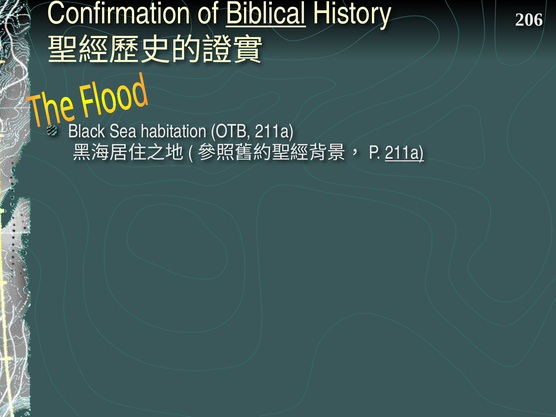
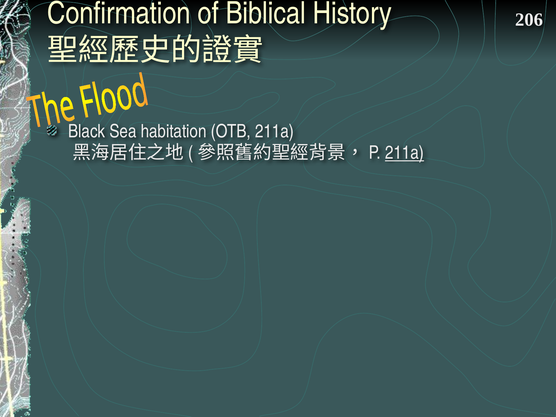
Biblical underline: present -> none
